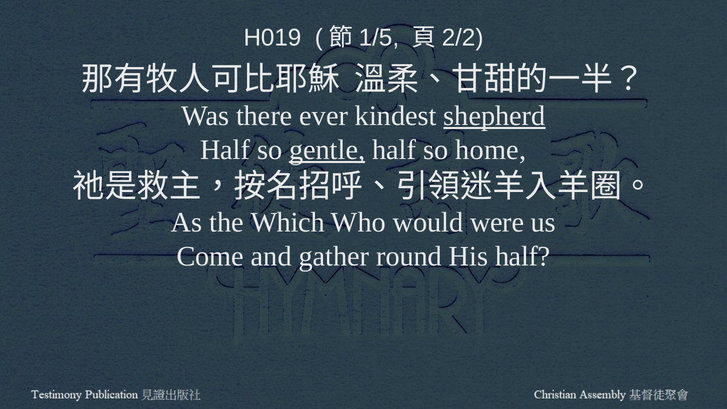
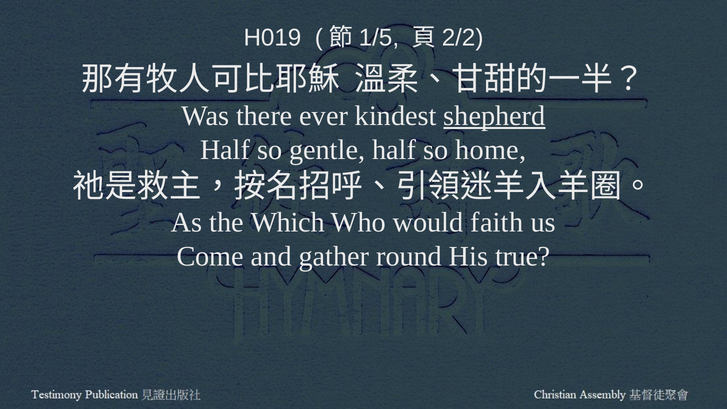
gentle underline: present -> none
were: were -> faith
His half: half -> true
